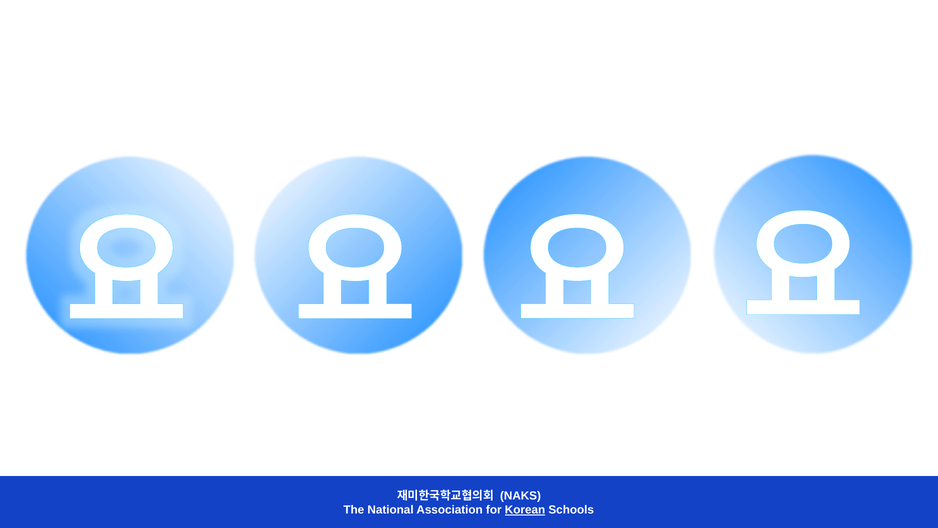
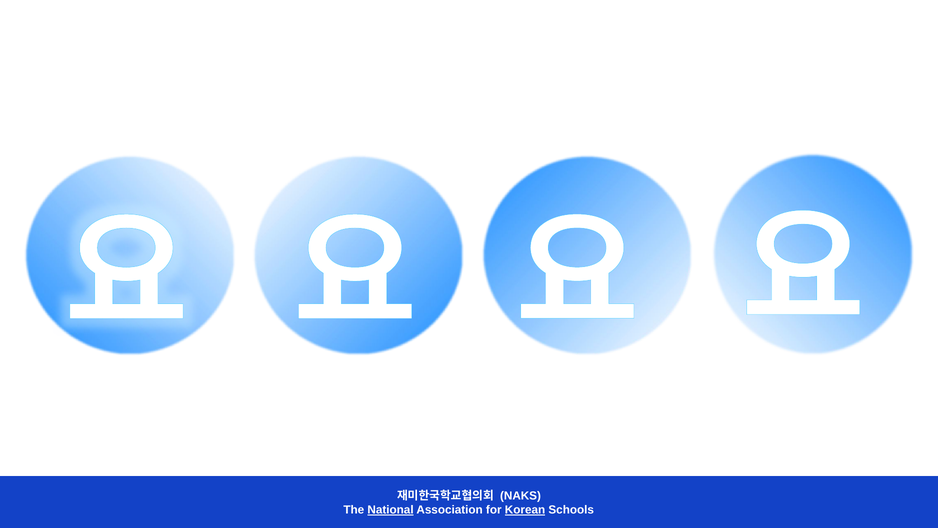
National underline: none -> present
